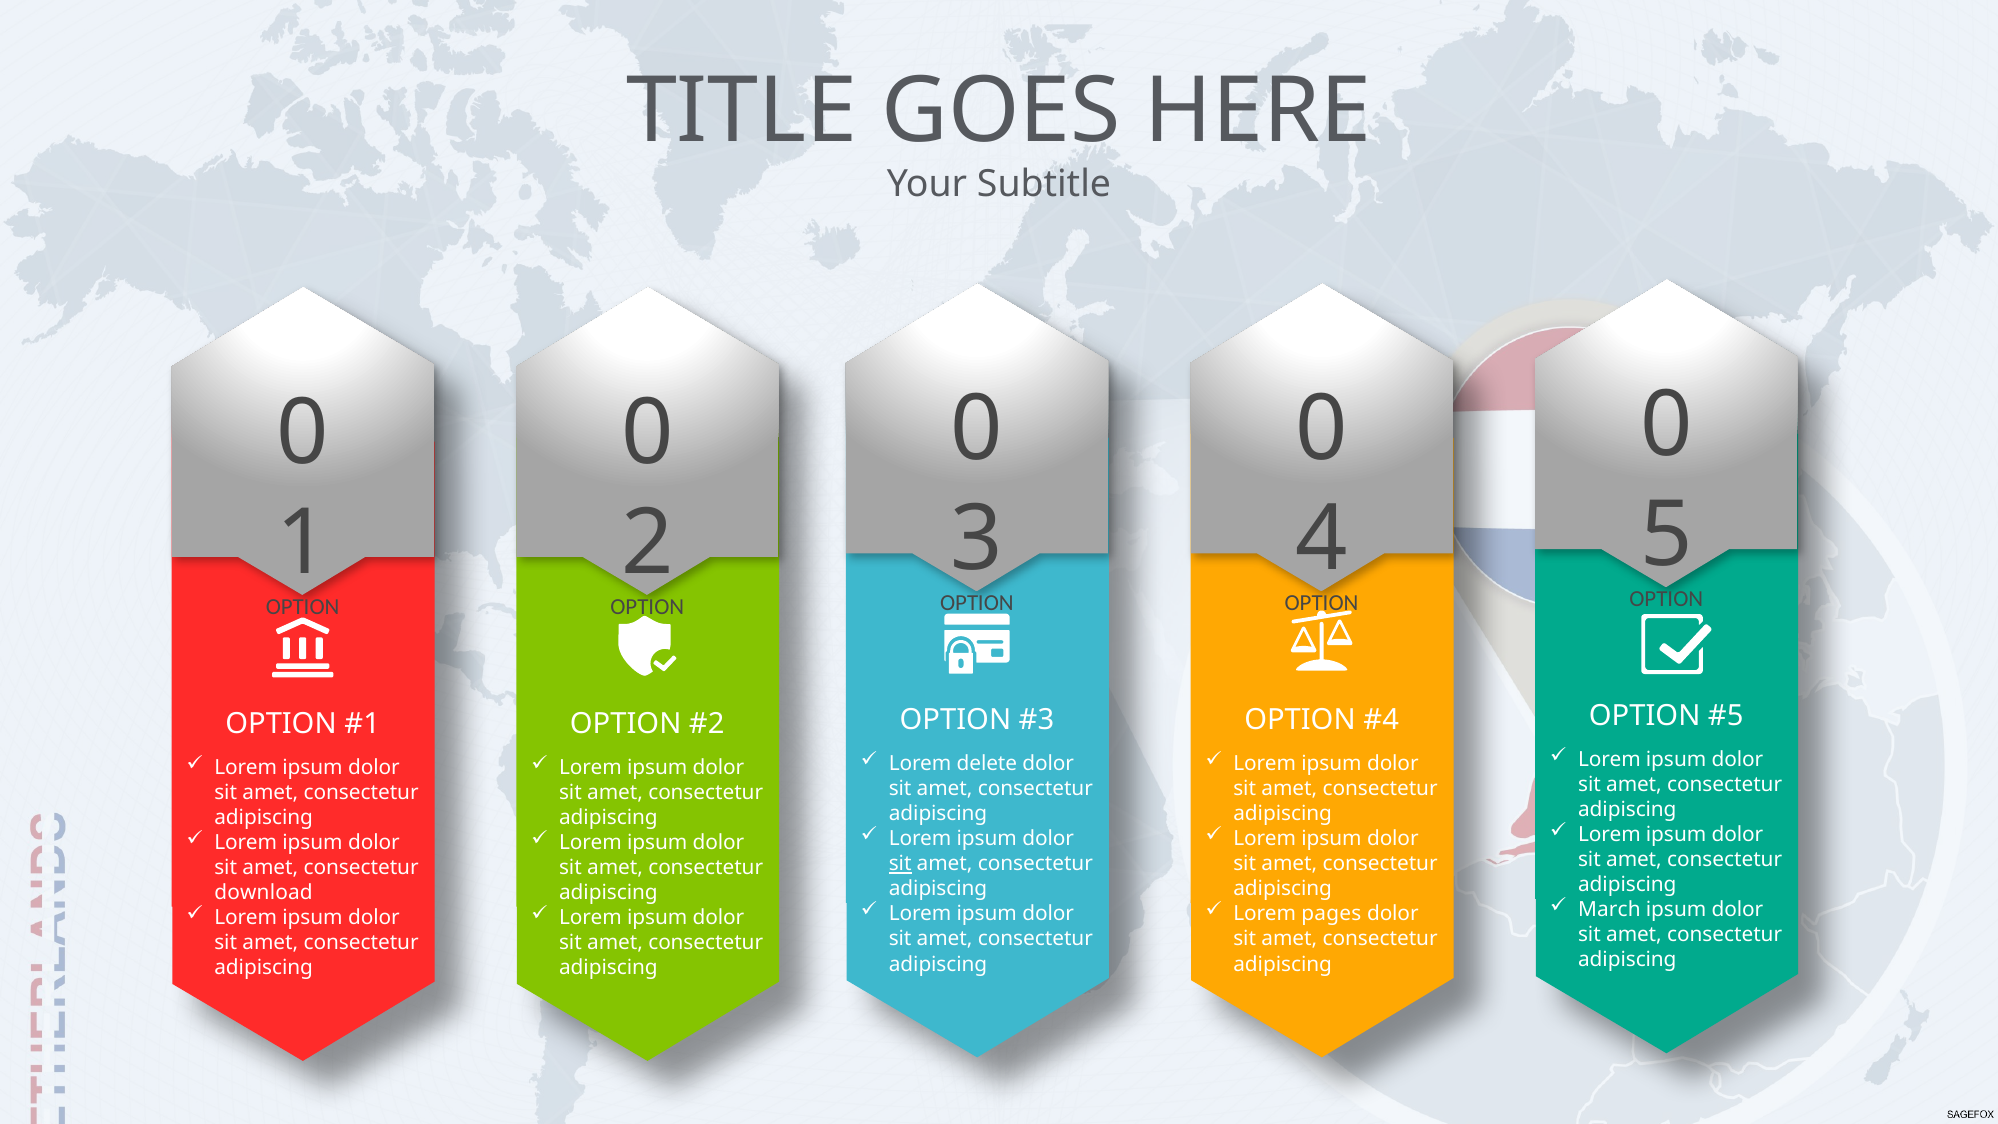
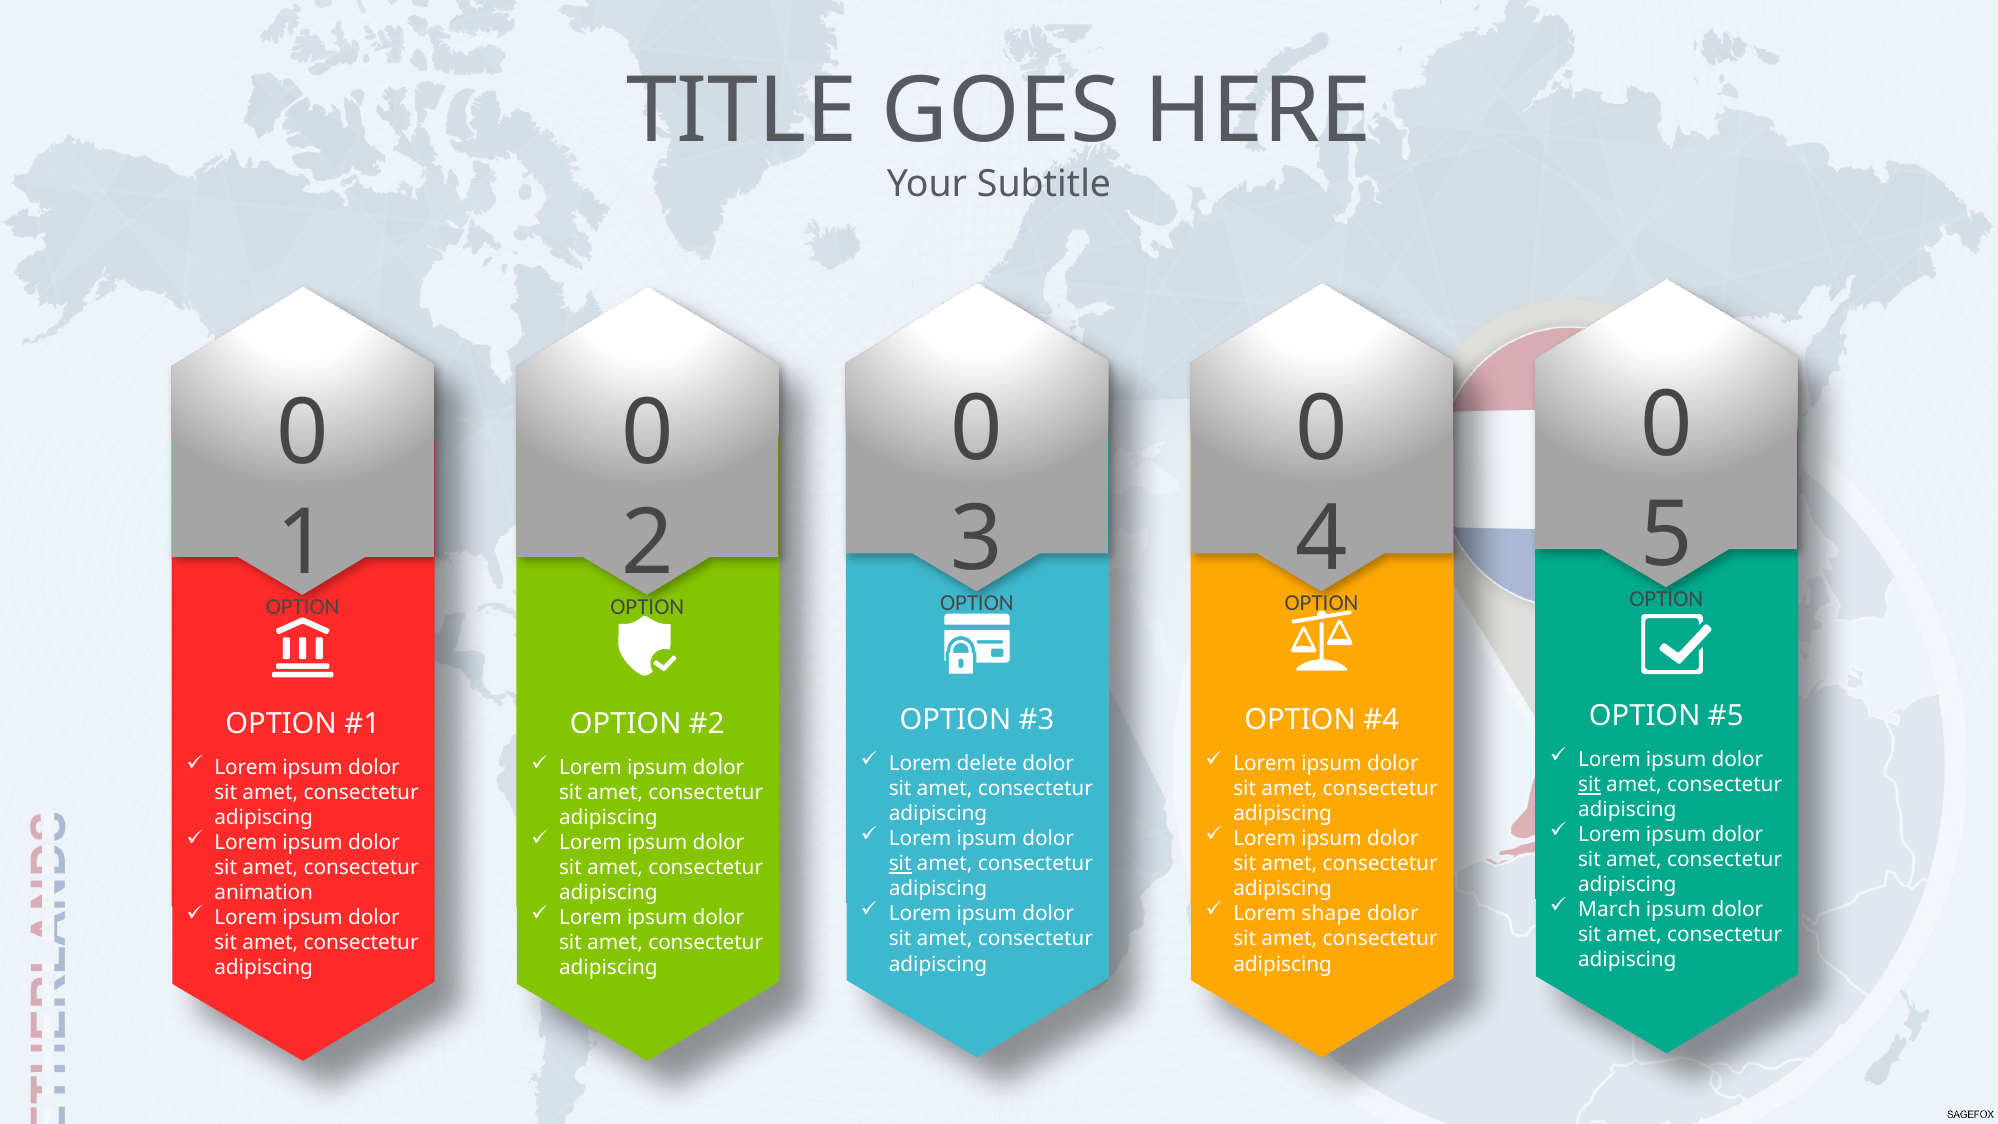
sit at (1589, 785) underline: none -> present
download: download -> animation
pages: pages -> shape
